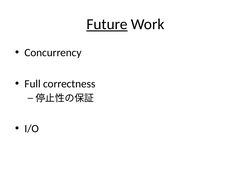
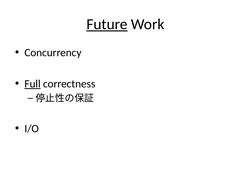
Full underline: none -> present
